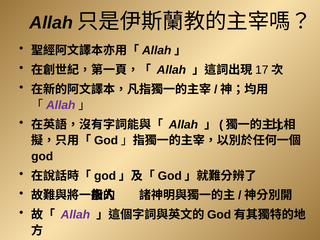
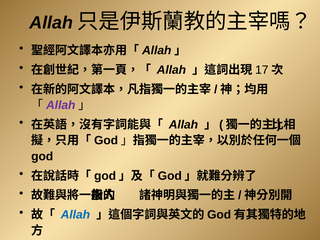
Allah at (75, 215) colour: purple -> blue
